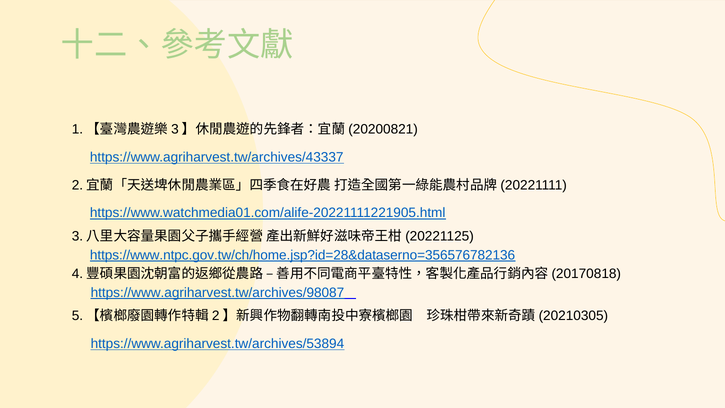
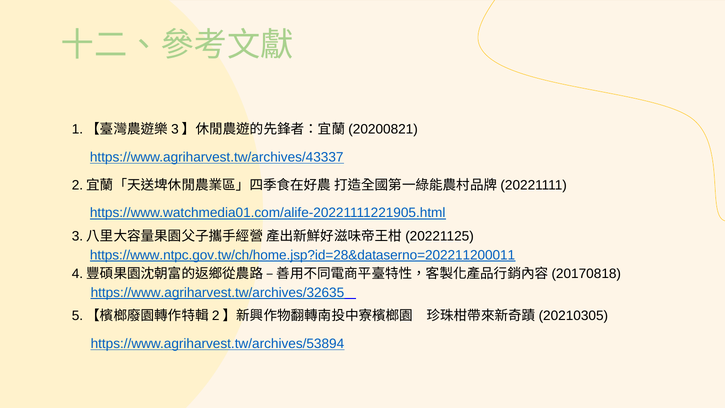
https://www.ntpc.gov.tw/ch/home.jsp?id=28&dataserno=356576782136: https://www.ntpc.gov.tw/ch/home.jsp?id=28&dataserno=356576782136 -> https://www.ntpc.gov.tw/ch/home.jsp?id=28&dataserno=202211200011
https://www.agriharvest.tw/archives/98087: https://www.agriharvest.tw/archives/98087 -> https://www.agriharvest.tw/archives/32635
